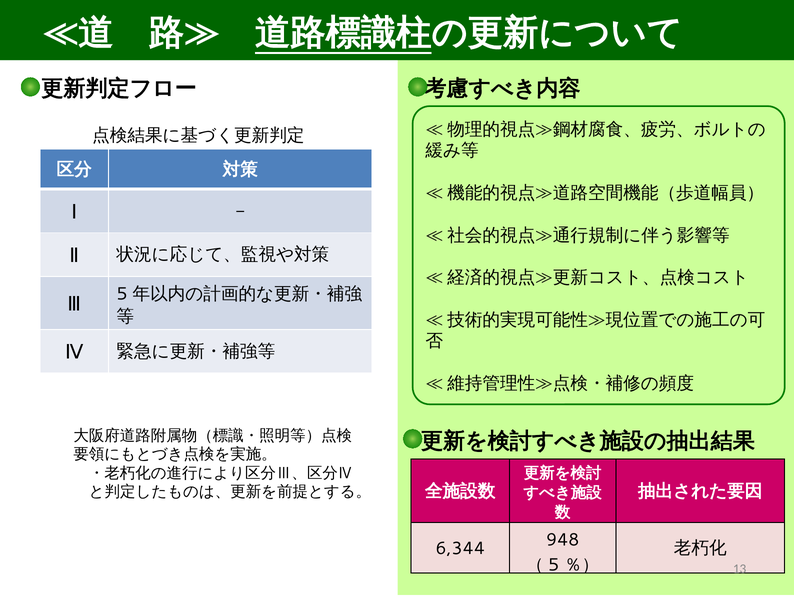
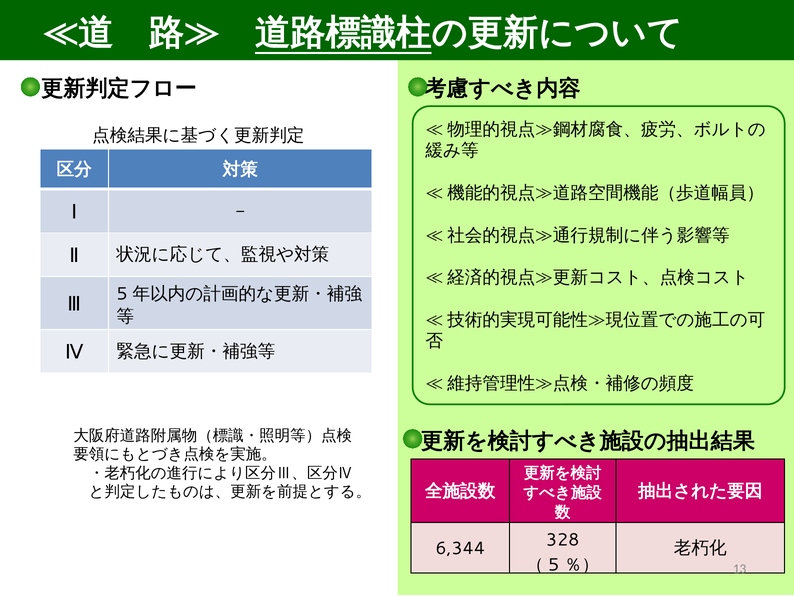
948: 948 -> 328
